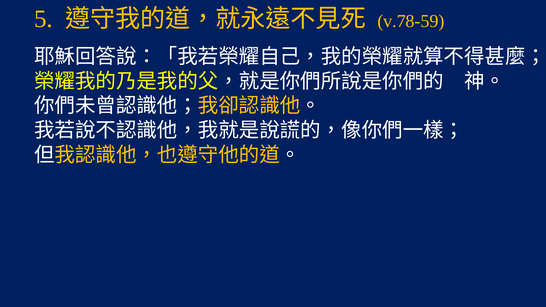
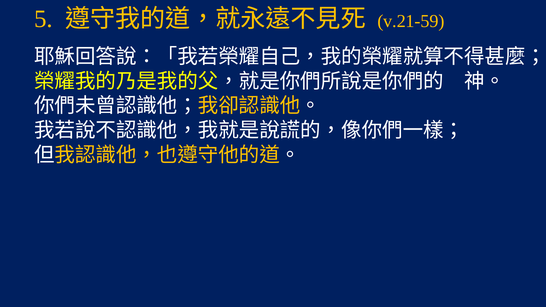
v.78-59: v.78-59 -> v.21-59
